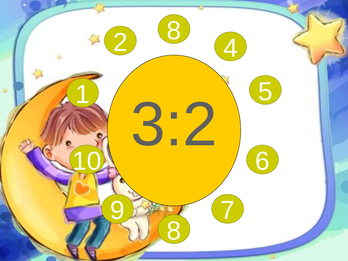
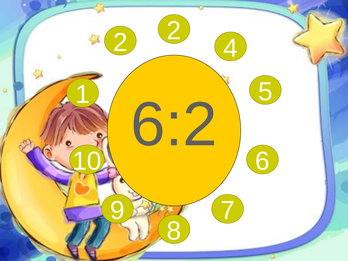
2 8: 8 -> 2
3:2: 3:2 -> 6:2
